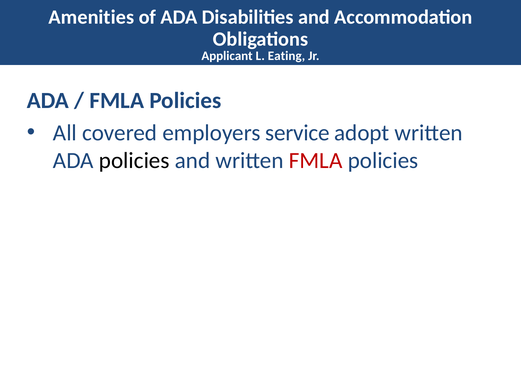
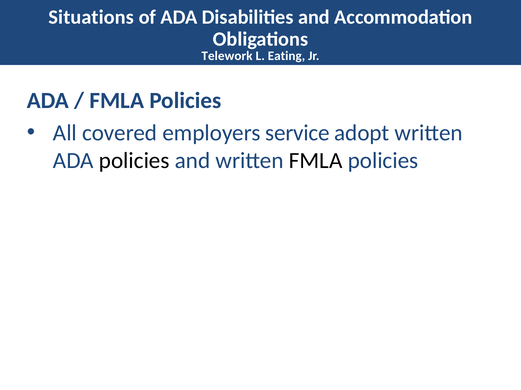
Amenities: Amenities -> Situations
Applicant: Applicant -> Telework
FMLA at (316, 161) colour: red -> black
